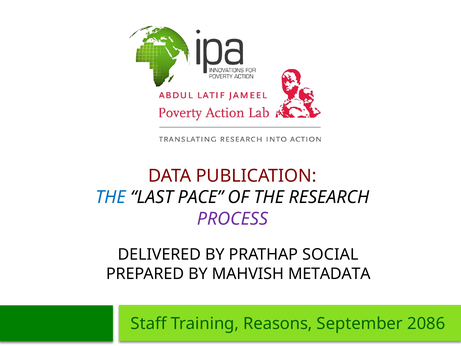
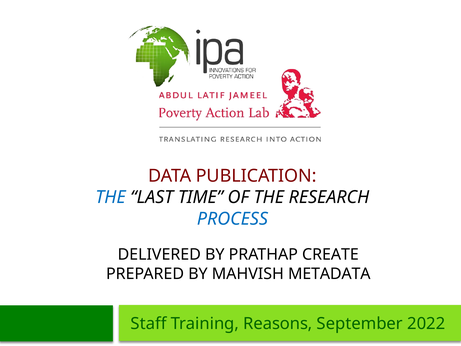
PACE: PACE -> TIME
PROCESS colour: purple -> blue
SOCIAL: SOCIAL -> CREATE
2086: 2086 -> 2022
